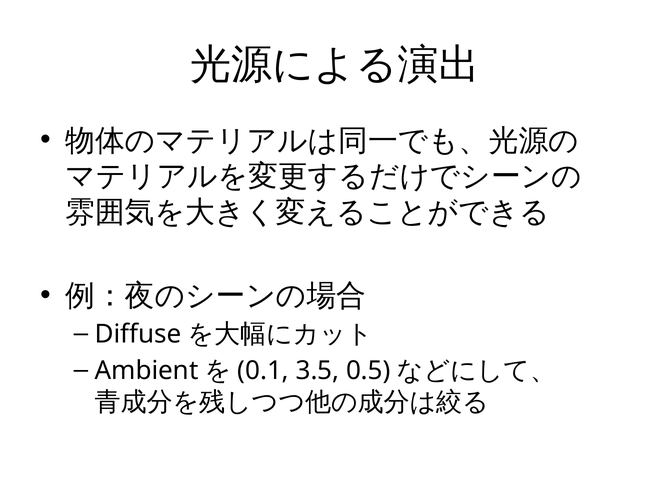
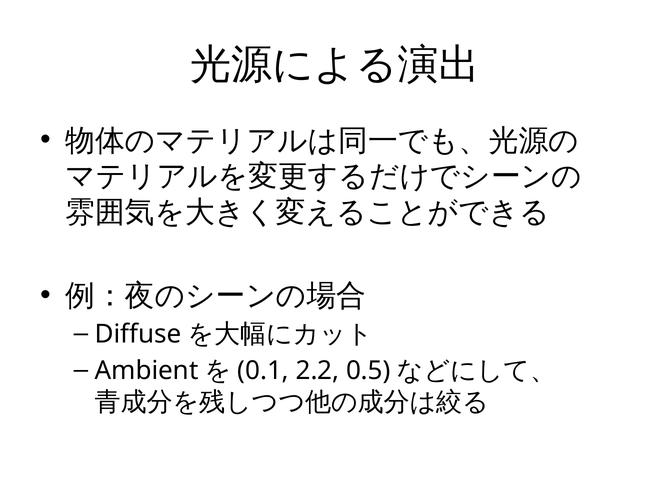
3.5: 3.5 -> 2.2
